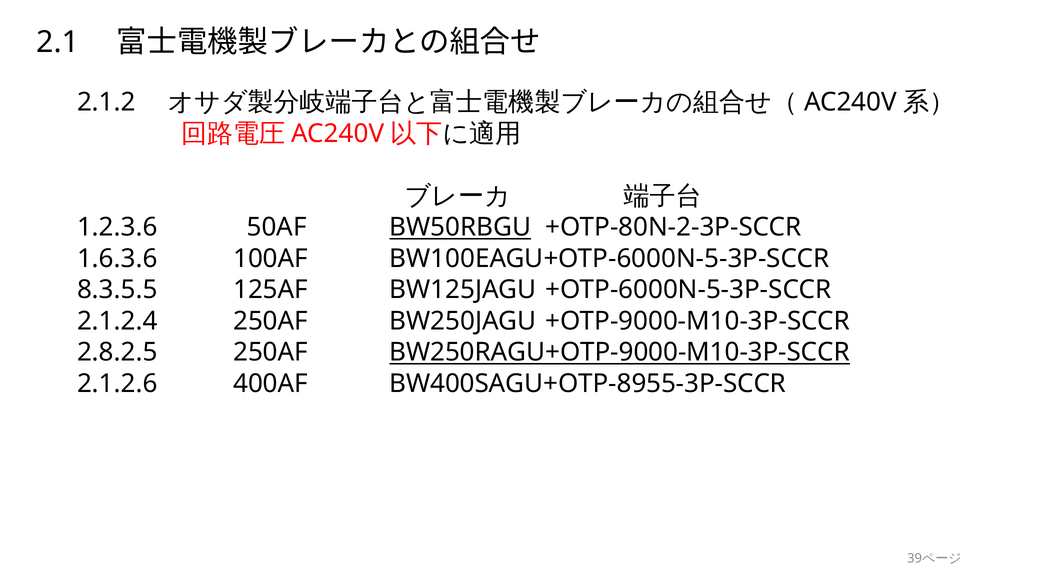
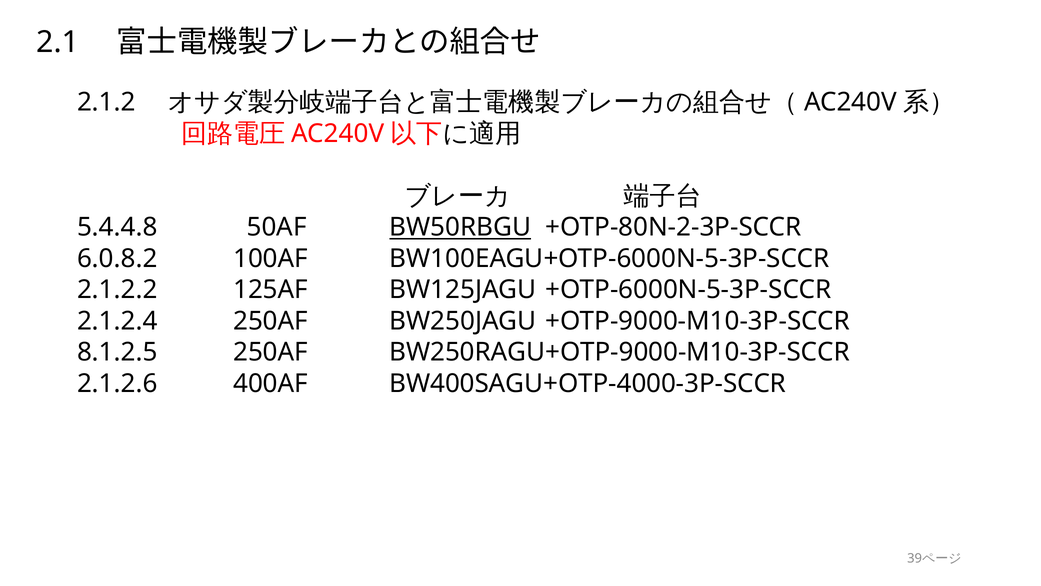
1.2.3.6: 1.2.3.6 -> 5.4.4.8
1.6.3.6: 1.6.3.6 -> 6.0.8.2
8.3.5.5: 8.3.5.5 -> 2.1.2.2
2.8.2.5: 2.8.2.5 -> 8.1.2.5
BW250RAGU+OTP-9000-M10-3P-SCCR underline: present -> none
BW400SAGU+OTP-8955-3P-SCCR: BW400SAGU+OTP-8955-3P-SCCR -> BW400SAGU+OTP-4000-3P-SCCR
